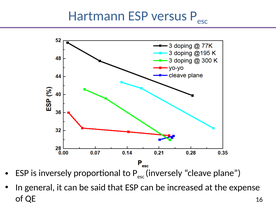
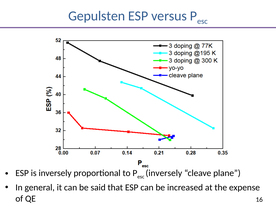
Hartmann: Hartmann -> Gepulsten
